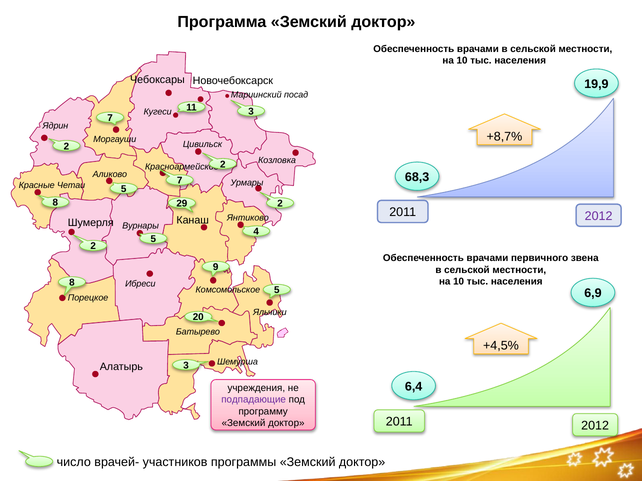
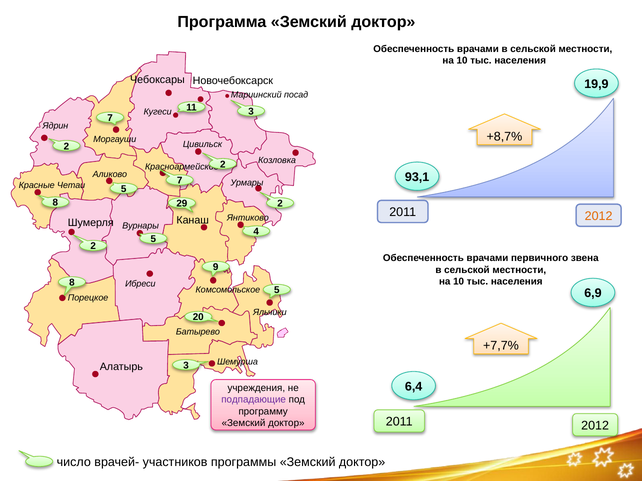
68,3: 68,3 -> 93,1
2012 at (599, 216) colour: purple -> orange
+4,5%: +4,5% -> +7,7%
